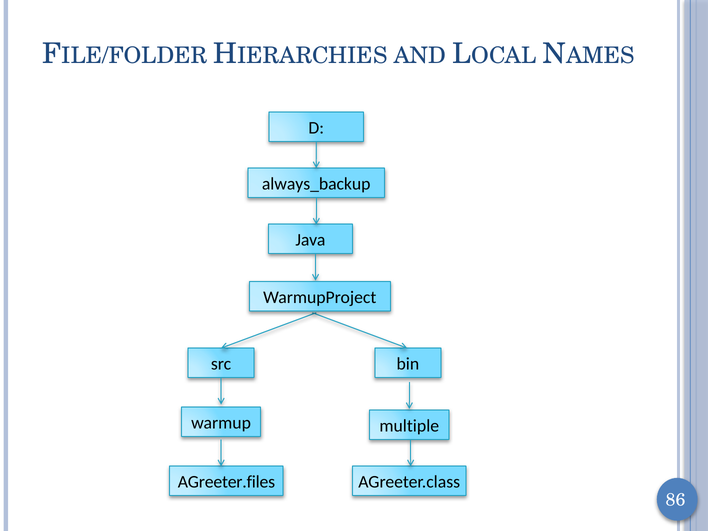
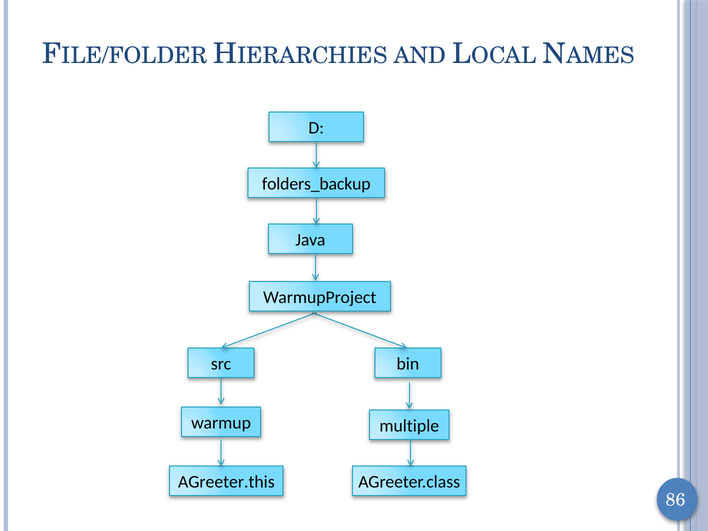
always_backup: always_backup -> folders_backup
AGreeter.files: AGreeter.files -> AGreeter.this
